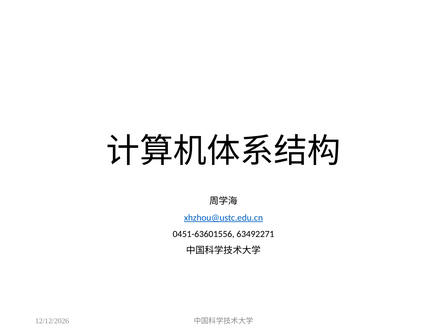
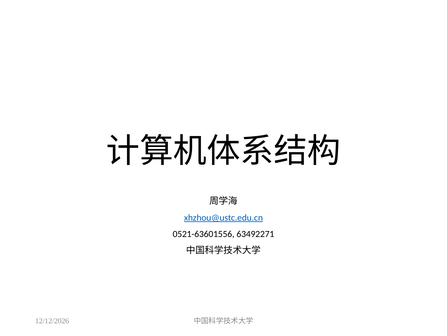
0451-63601556: 0451-63601556 -> 0521-63601556
